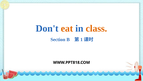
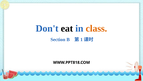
eat colour: orange -> black
